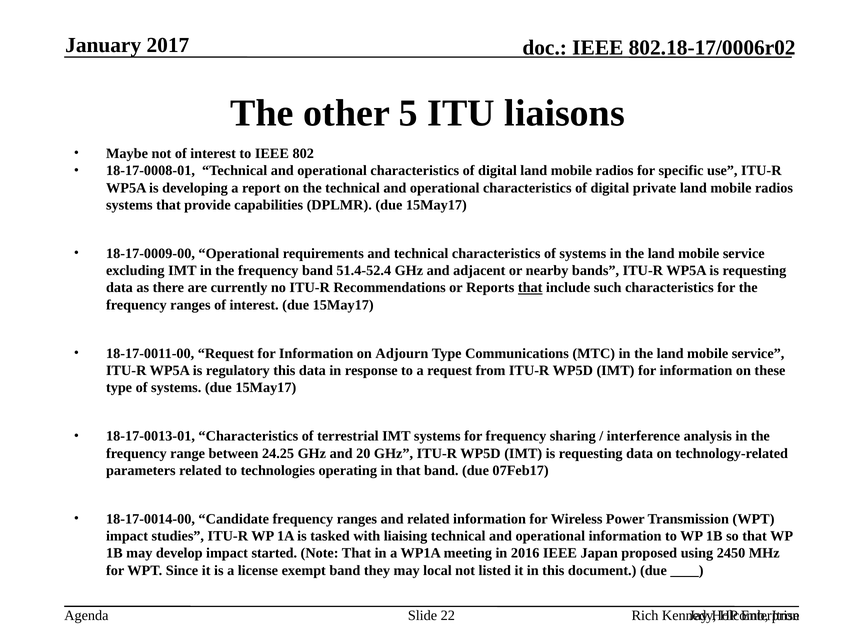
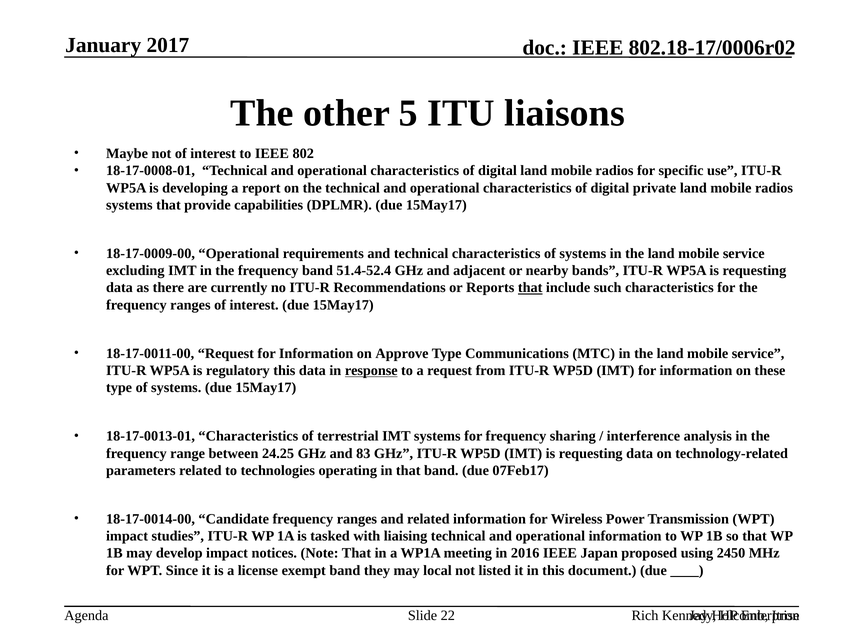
Adjourn: Adjourn -> Approve
response underline: none -> present
20: 20 -> 83
started: started -> notices
